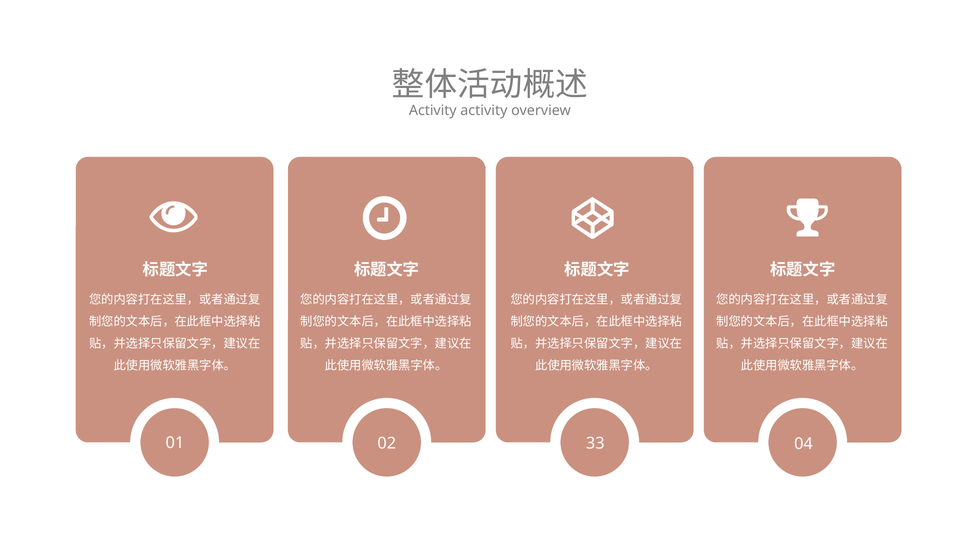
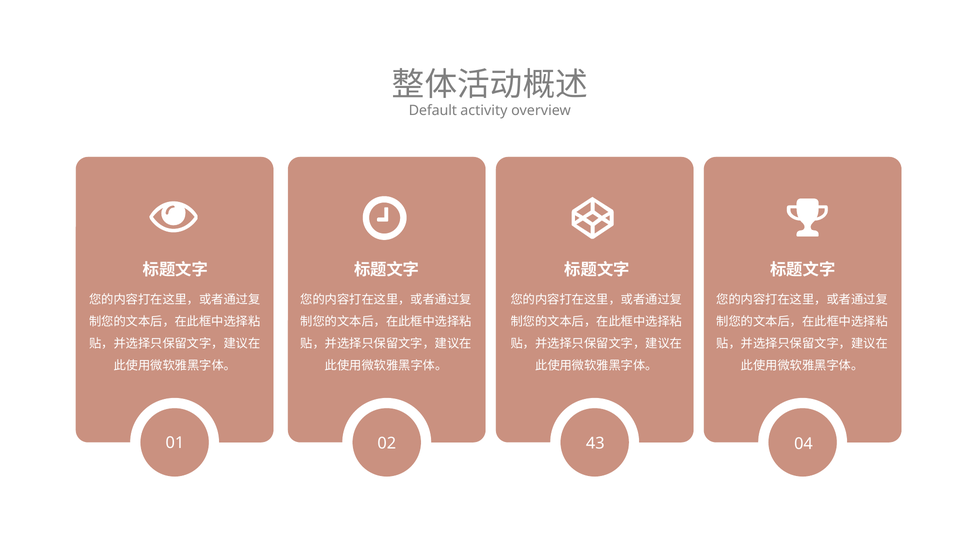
Activity at (433, 111): Activity -> Default
33: 33 -> 43
